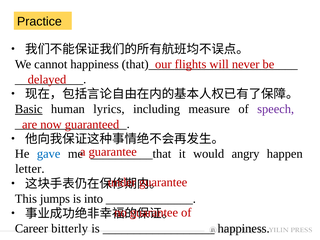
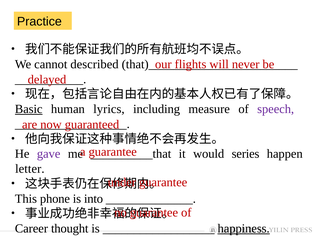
cannot happiness: happiness -> described
gave colour: blue -> purple
angry: angry -> series
jumps: jumps -> phone
bitterly: bitterly -> thought
happiness at (244, 229) underline: none -> present
